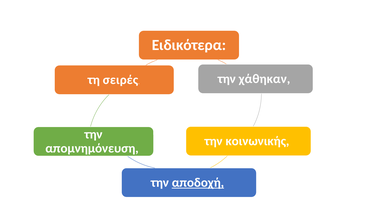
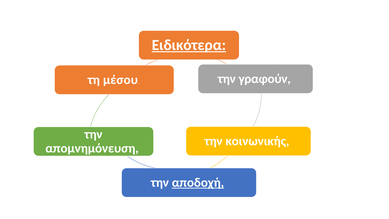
Ειδικότερα underline: none -> present
χάθηκαν: χάθηκαν -> γραφούν
σειρές: σειρές -> μέσου
